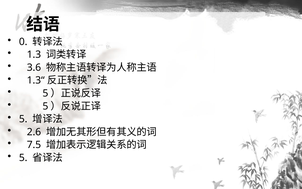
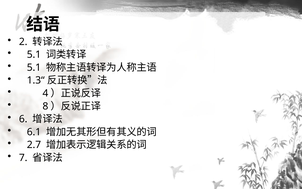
0: 0 -> 2
1.3 at (34, 55): 1.3 -> 5.1
3.6 at (34, 67): 3.6 -> 5.1
5 at (45, 93): 5 -> 4
5 at (45, 106): 5 -> 8
5 at (23, 119): 5 -> 6
2.6: 2.6 -> 6.1
7.5: 7.5 -> 2.7
5 at (23, 158): 5 -> 7
